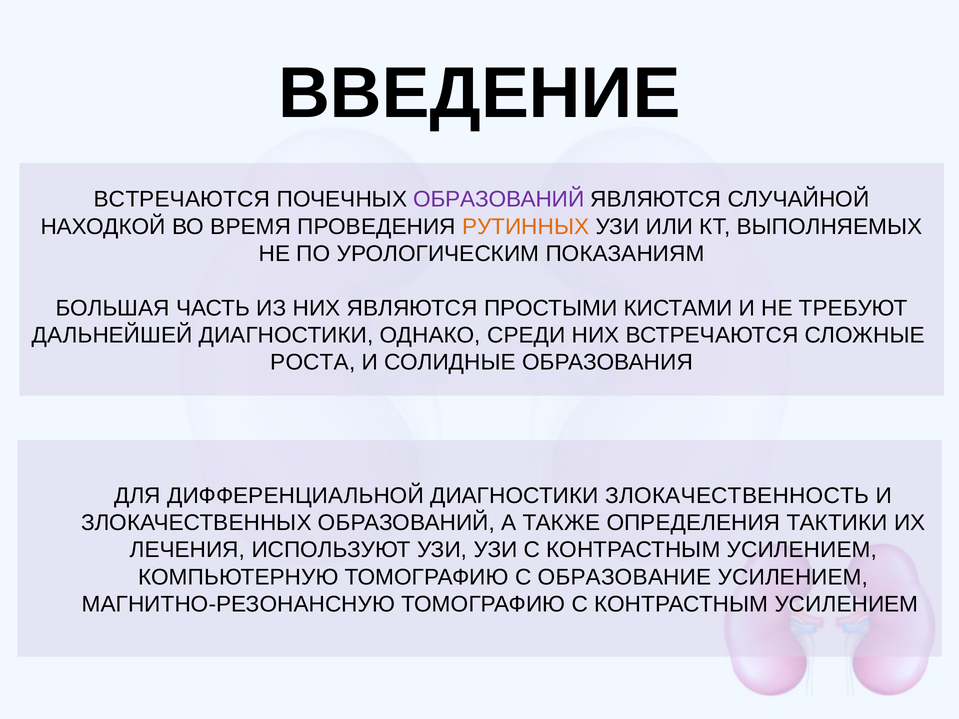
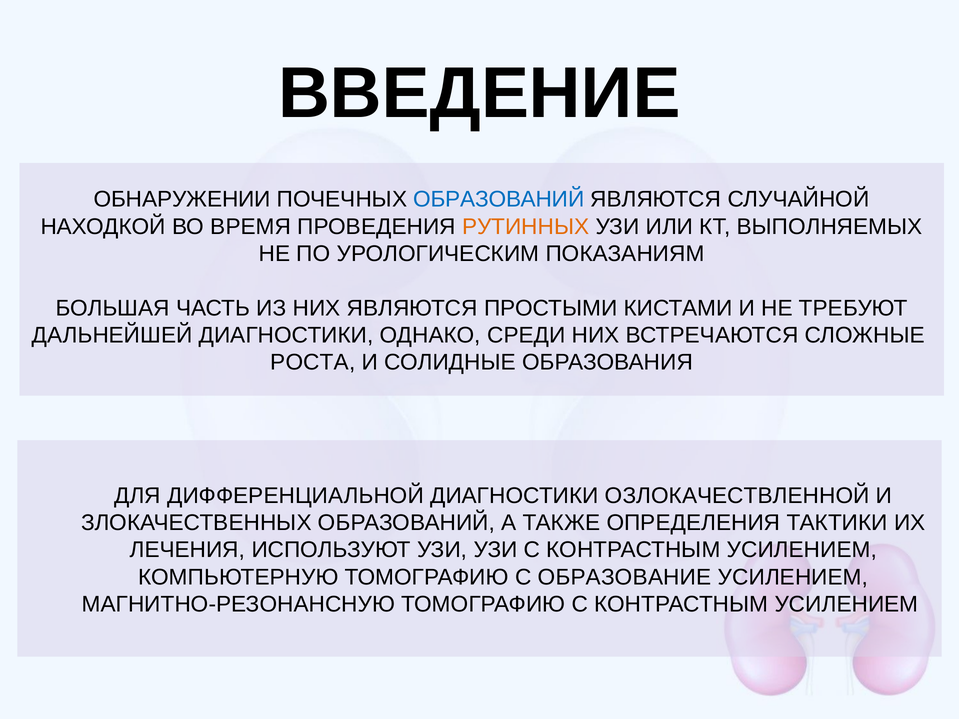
ВСТРЕЧАЮТСЯ at (182, 200): ВСТРЕЧАЮТСЯ -> ОБНАРУЖЕНИИ
ОБРАЗОВАНИЙ at (499, 200) colour: purple -> blue
ЗЛОКАЧЕСТВЕННОСТЬ: ЗЛОКАЧЕСТВЕННОСТЬ -> ОЗЛОКАЧЕСТВЛЕННОЙ
